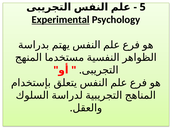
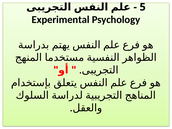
Experimental underline: present -> none
